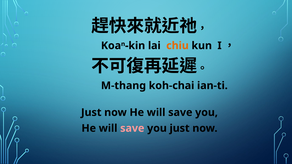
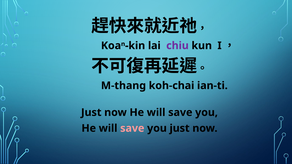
chiu colour: orange -> purple
